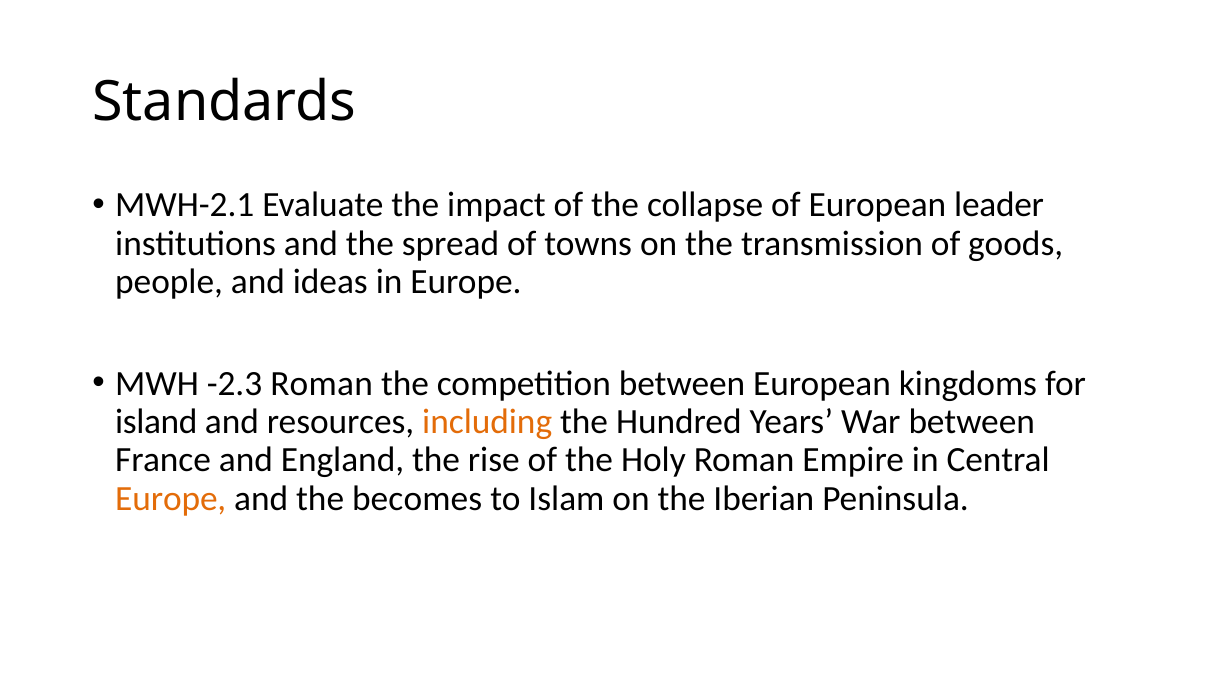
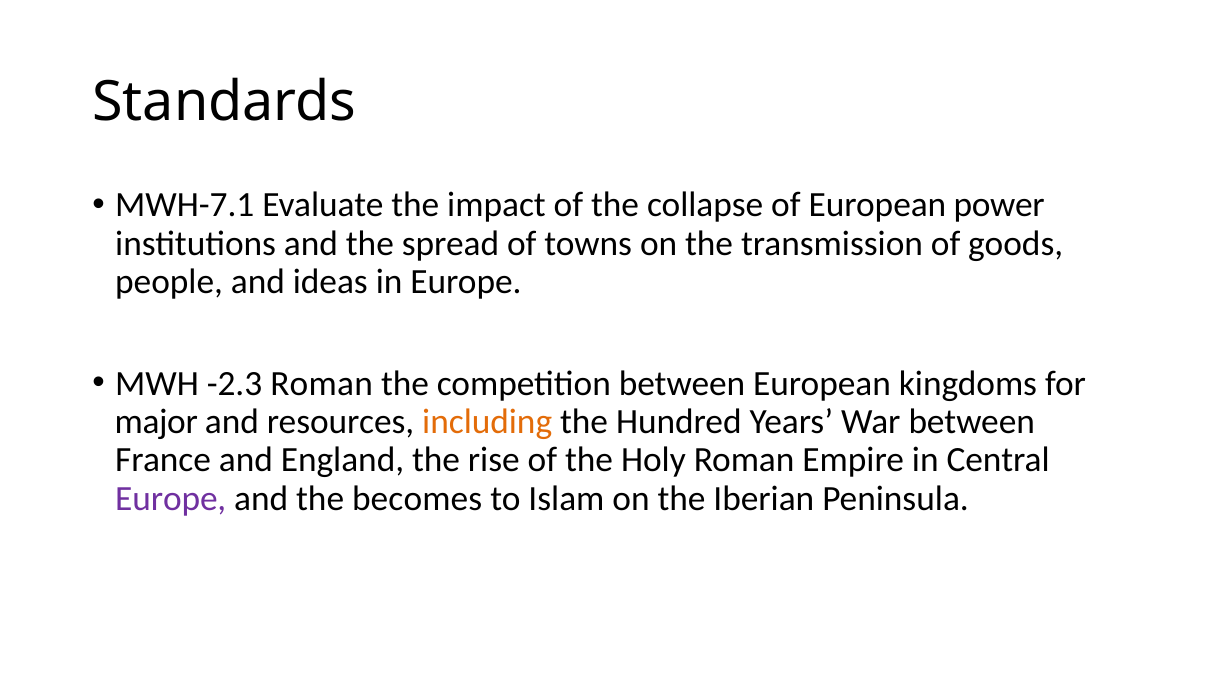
MWH-2.1: MWH-2.1 -> MWH-7.1
leader: leader -> power
island: island -> major
Europe at (171, 498) colour: orange -> purple
